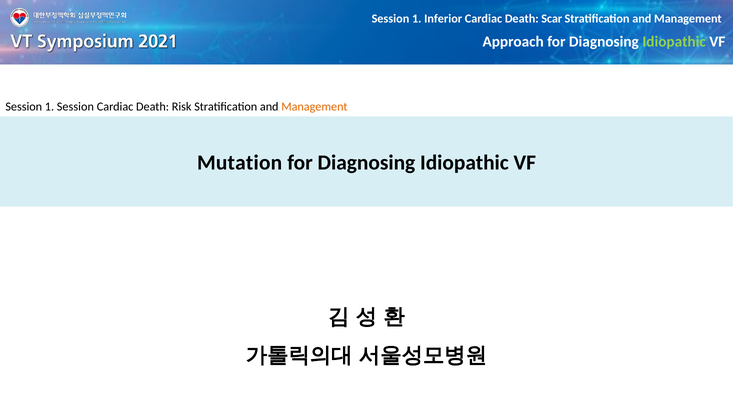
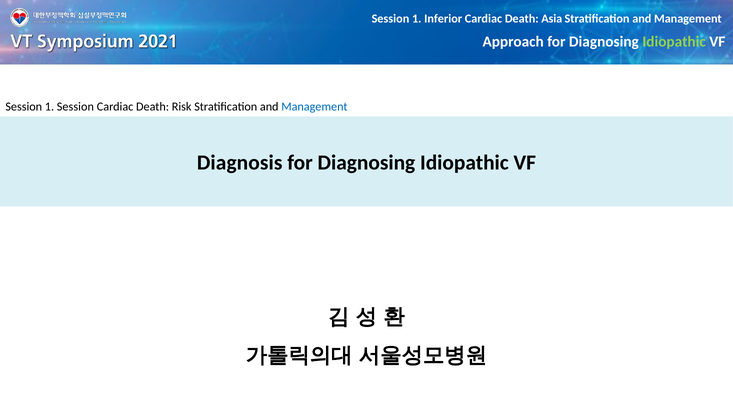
Scar: Scar -> Asia
Management at (314, 107) colour: orange -> blue
Mutation: Mutation -> Diagnosis
